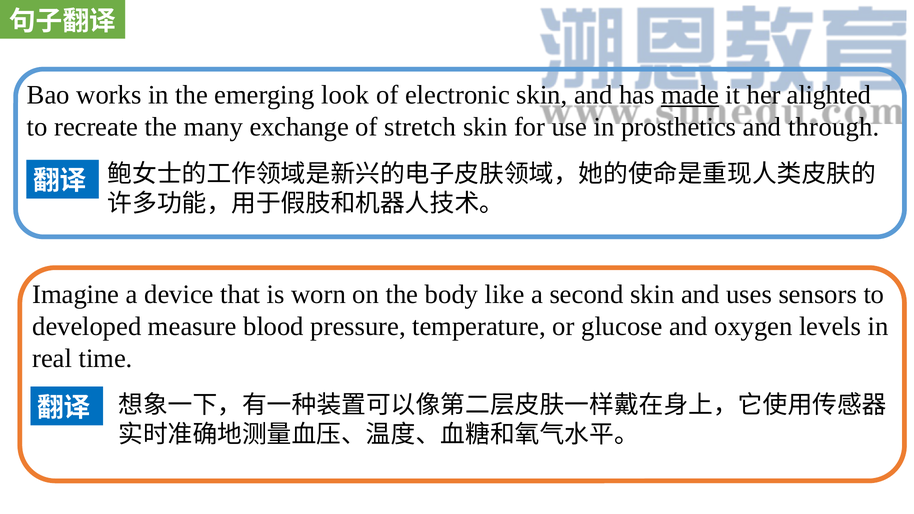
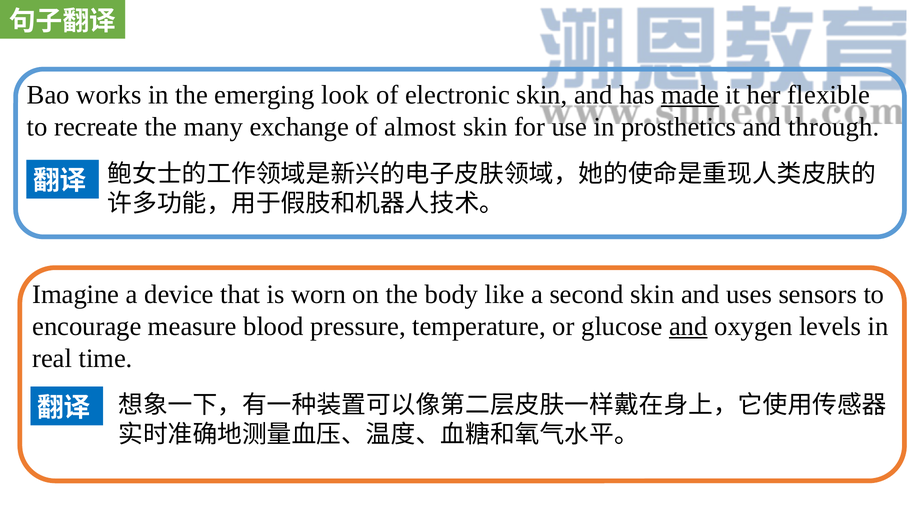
alighted: alighted -> flexible
stretch: stretch -> almost
developed: developed -> encourage
and at (688, 327) underline: none -> present
